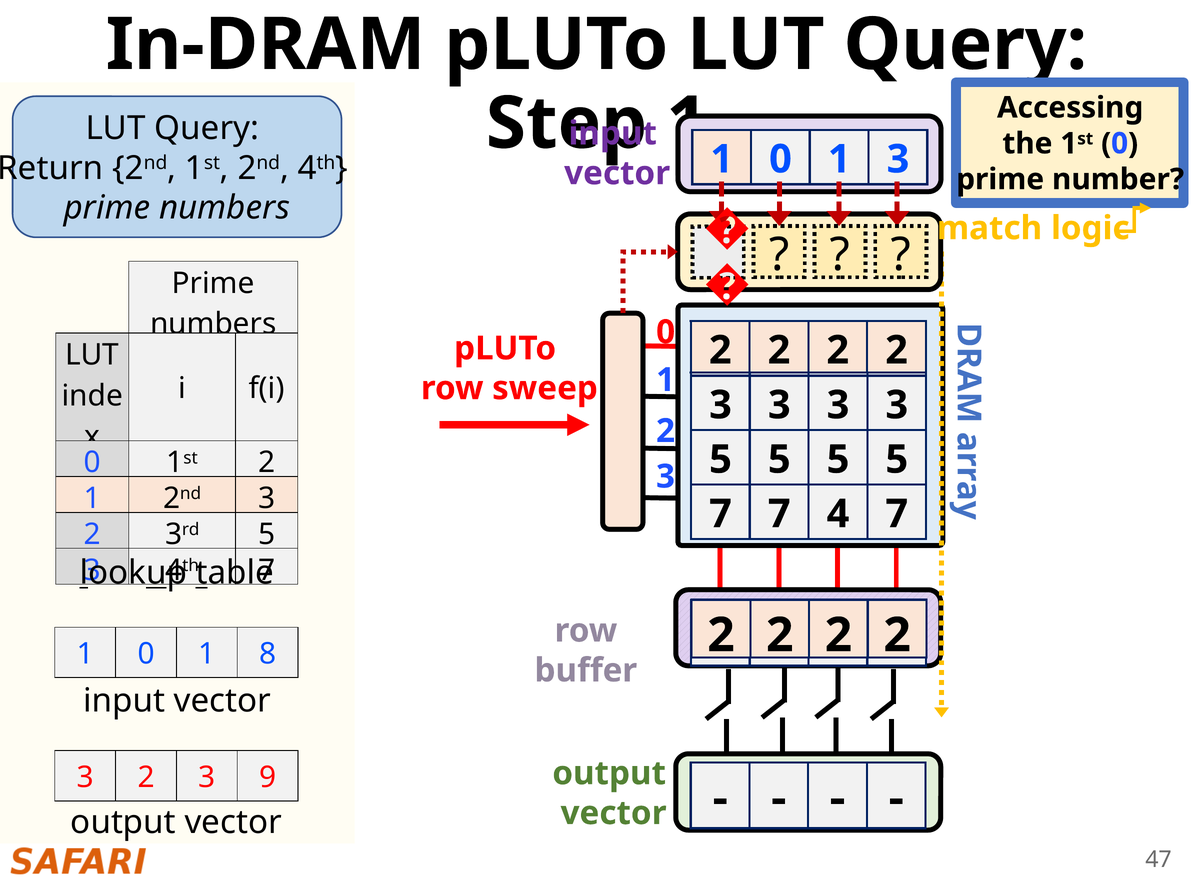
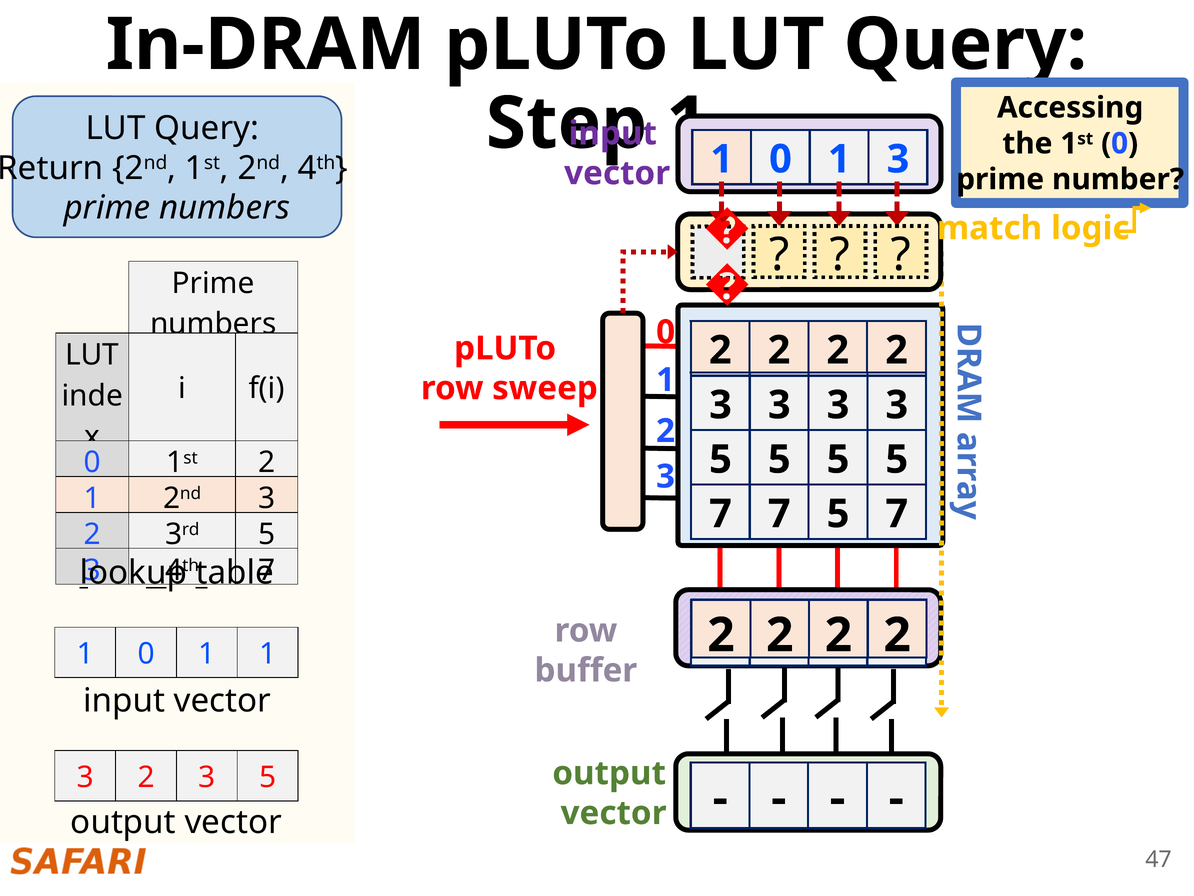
7 4: 4 -> 5
1 8: 8 -> 1
2 3 9: 9 -> 5
